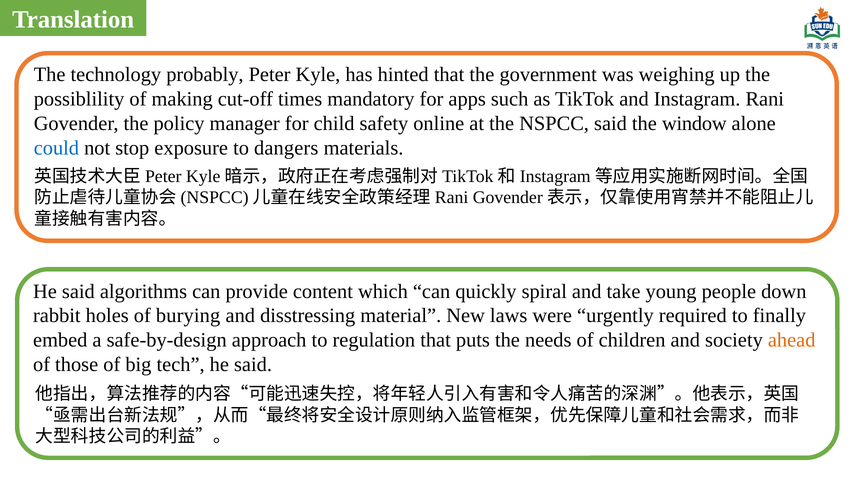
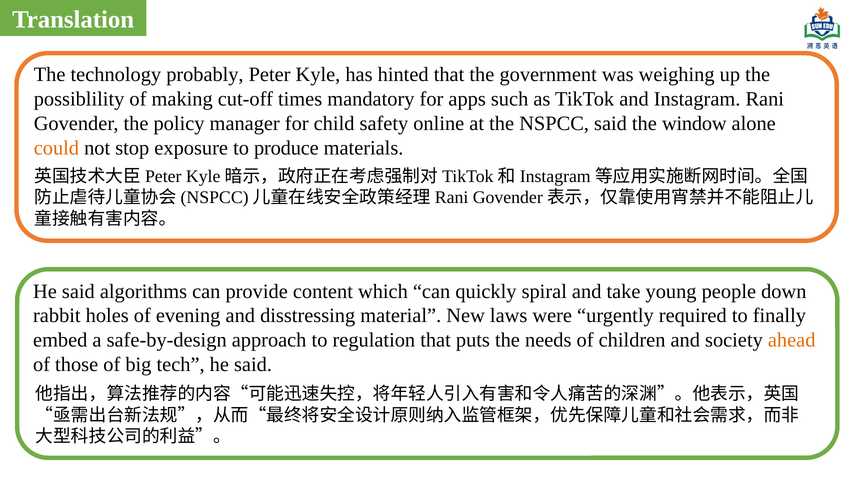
could colour: blue -> orange
dangers: dangers -> produce
burying: burying -> evening
